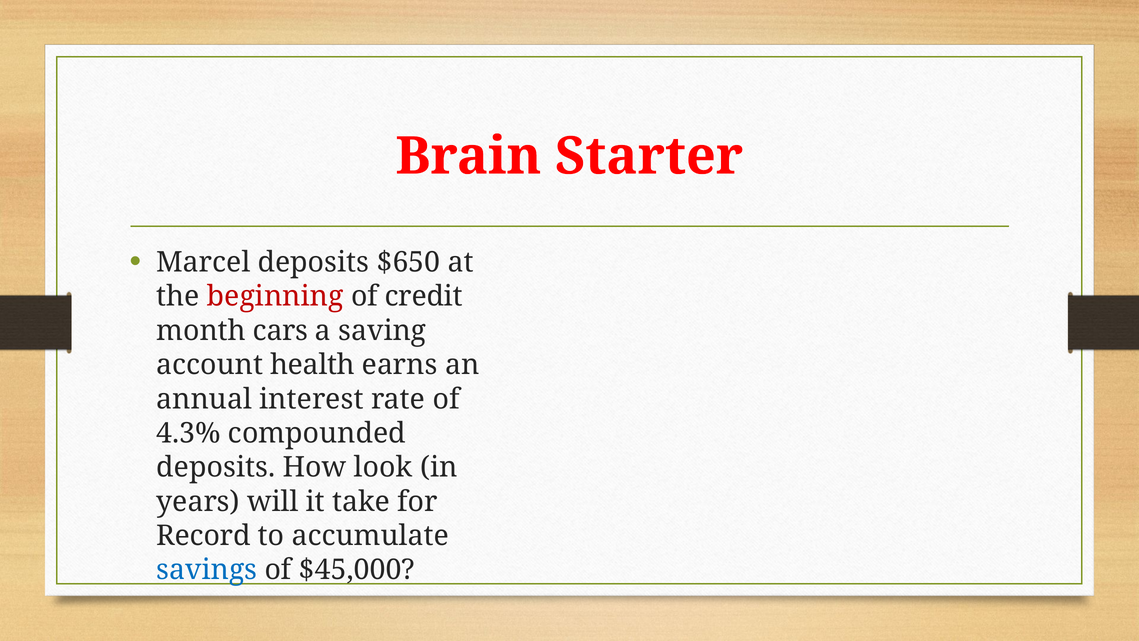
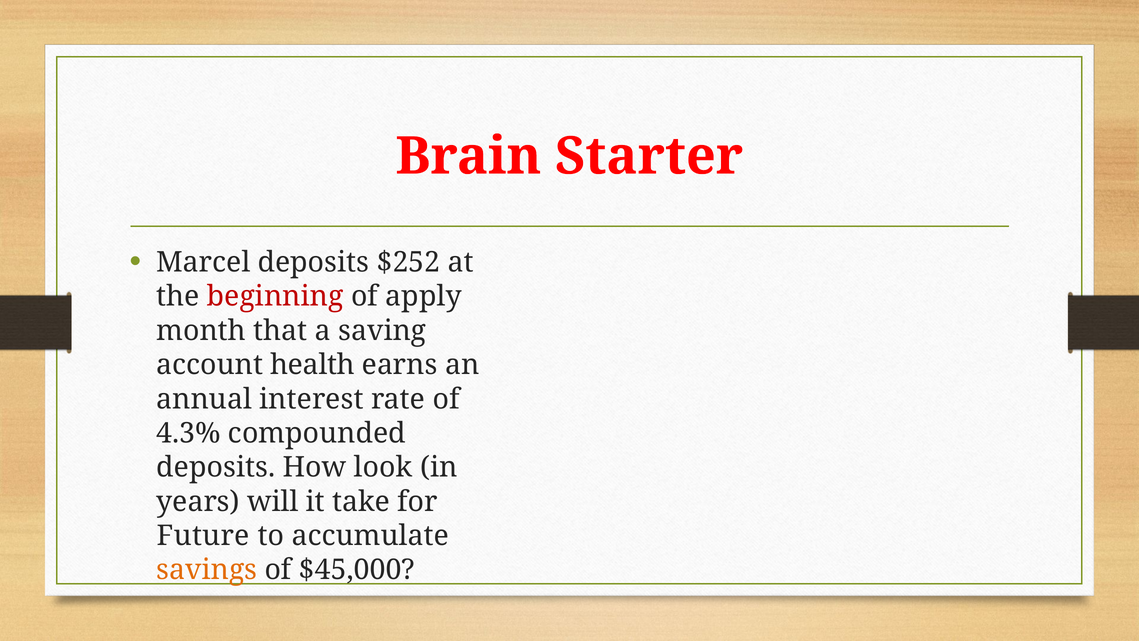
$650: $650 -> $252
credit: credit -> apply
cars: cars -> that
Record: Record -> Future
savings colour: blue -> orange
